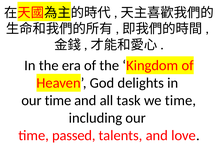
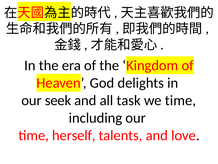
time at (58, 100): time -> seek
passed: passed -> herself
